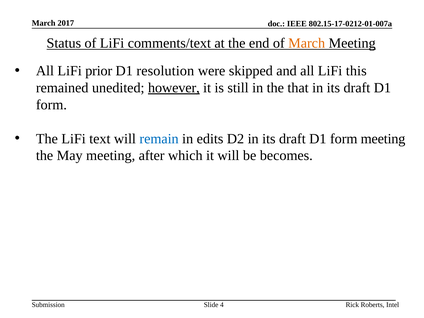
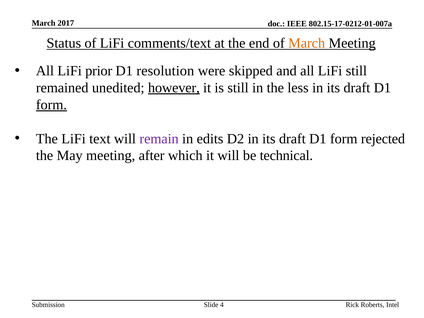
LiFi this: this -> still
that: that -> less
form at (51, 105) underline: none -> present
remain colour: blue -> purple
form meeting: meeting -> rejected
becomes: becomes -> technical
